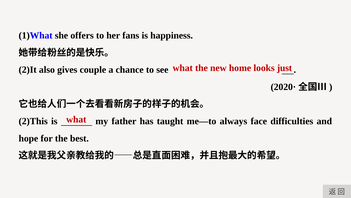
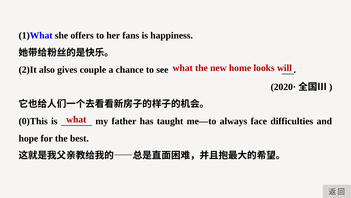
just: just -> will
2)This: 2)This -> 0)This
